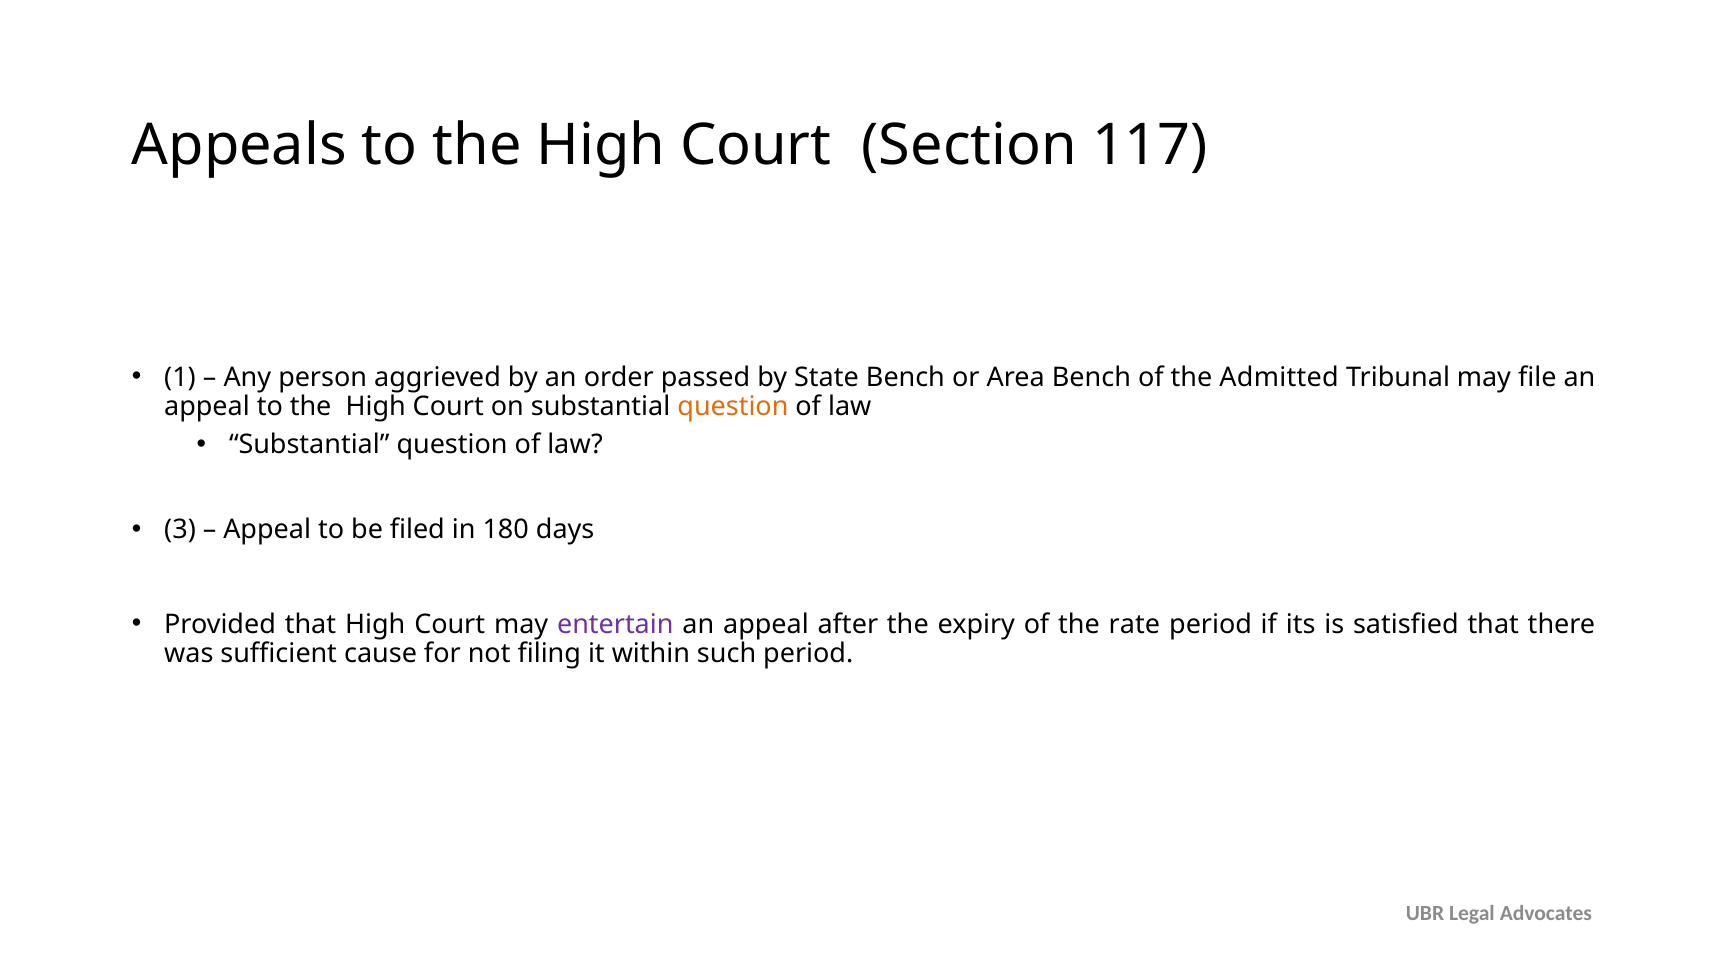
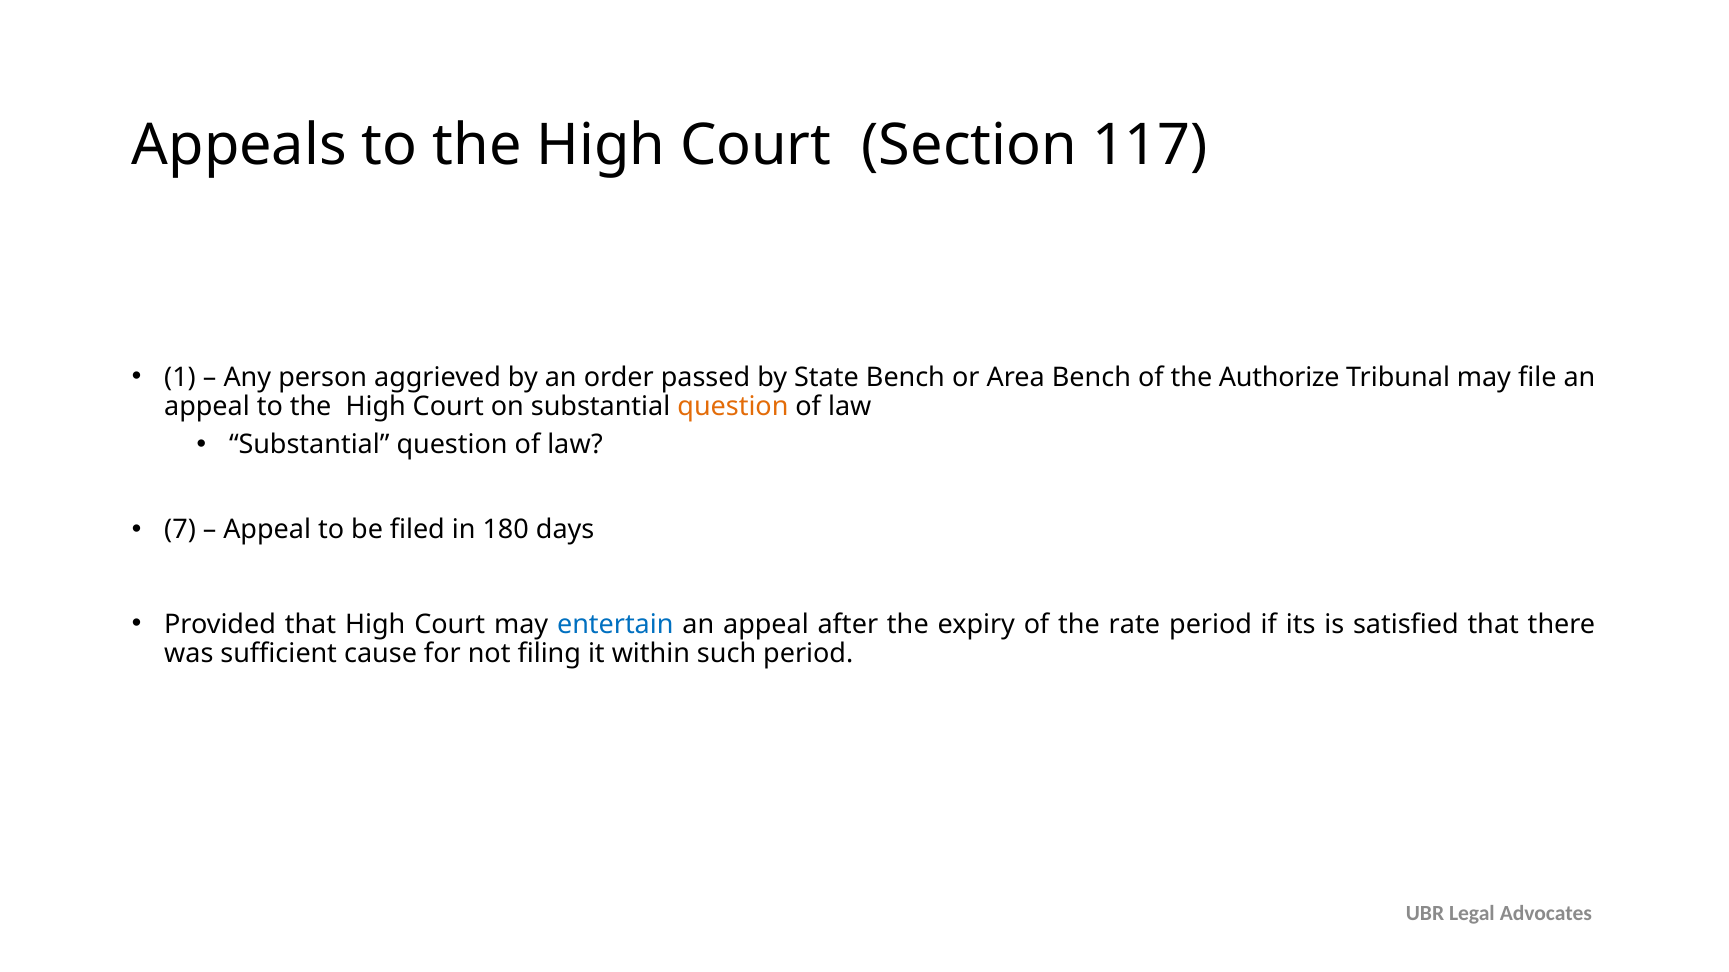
Admitted: Admitted -> Authorize
3: 3 -> 7
entertain colour: purple -> blue
